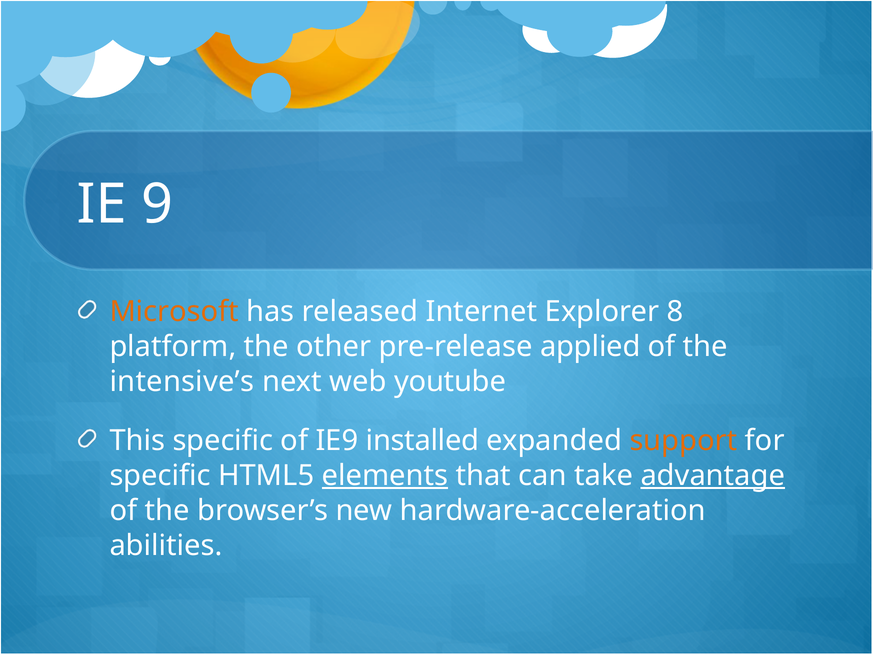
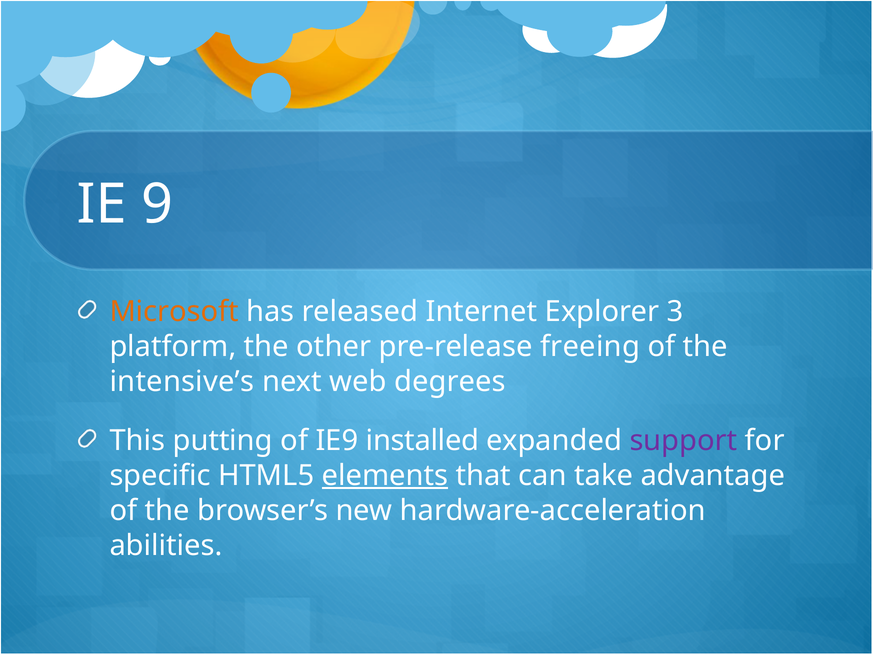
8: 8 -> 3
applied: applied -> freeing
youtube: youtube -> degrees
This specific: specific -> putting
support colour: orange -> purple
advantage underline: present -> none
